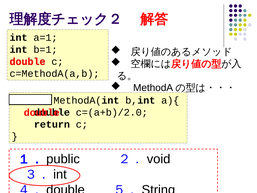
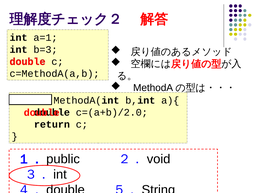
b=1: b=1 -> b=3
